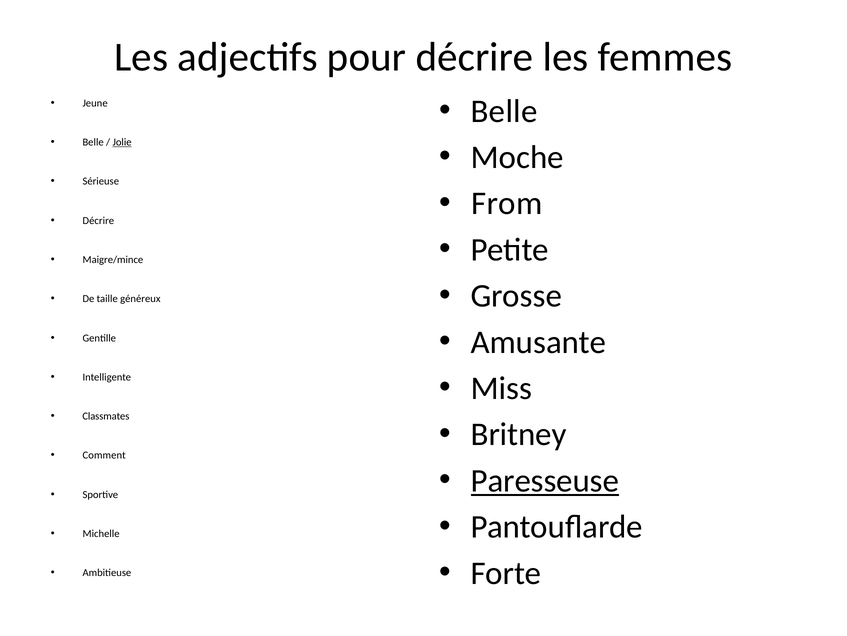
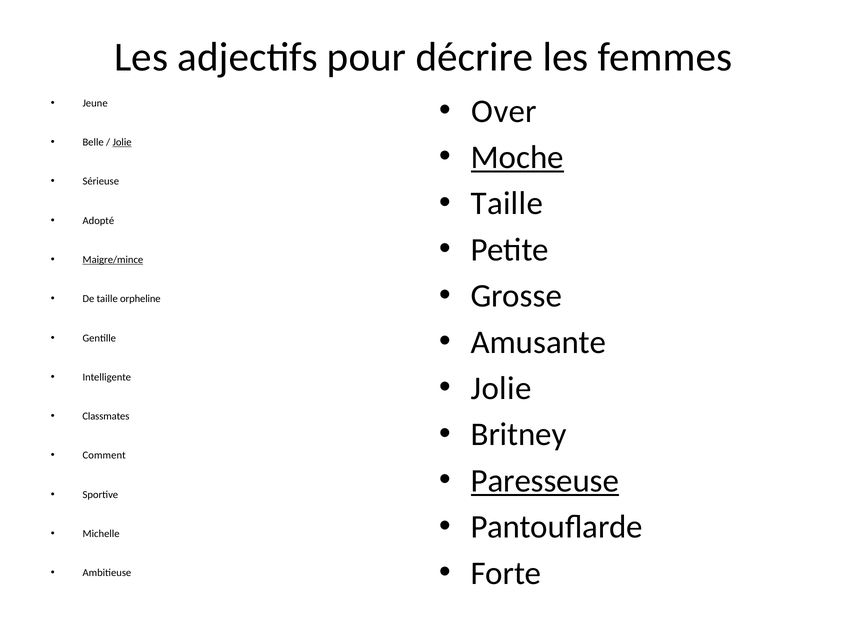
Belle at (504, 111): Belle -> Over
Moche underline: none -> present
From at (507, 203): From -> Taille
Décrire at (98, 220): Décrire -> Adopté
Maigre/mince underline: none -> present
généreux: généreux -> orpheline
Miss at (501, 388): Miss -> Jolie
